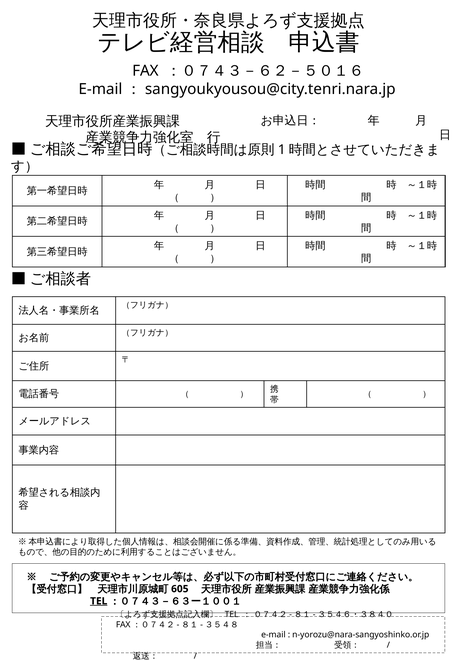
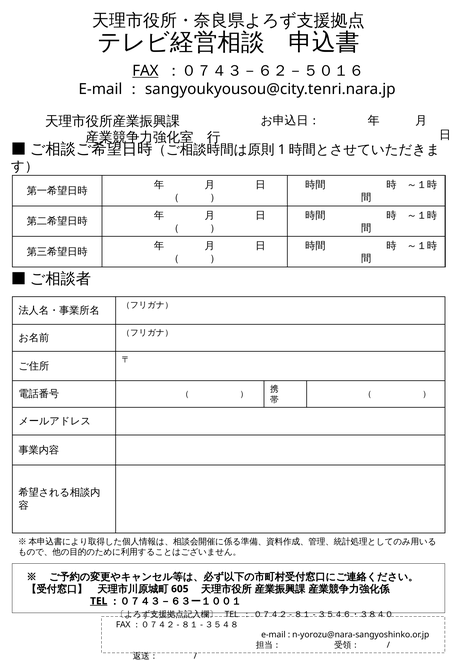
FAX underline: none -> present
